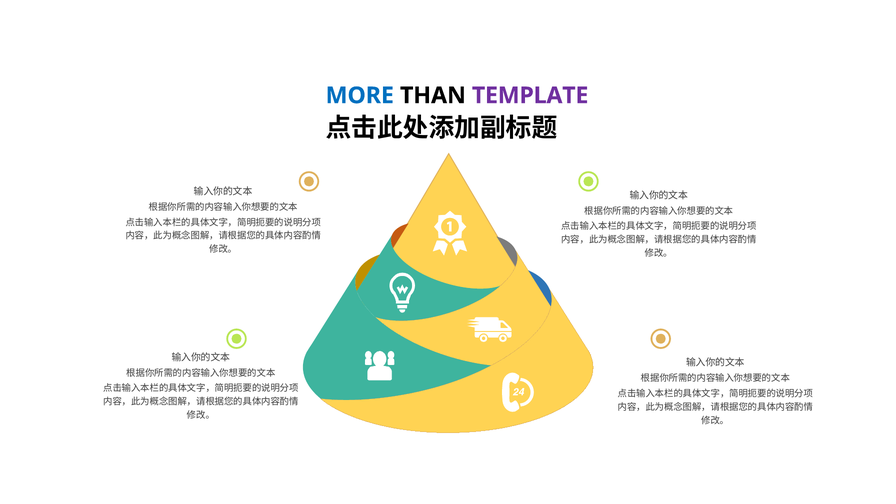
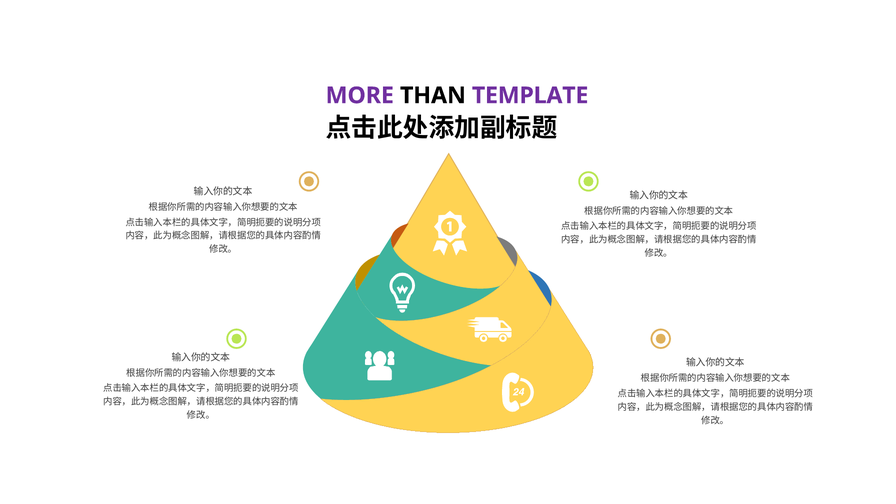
MORE colour: blue -> purple
